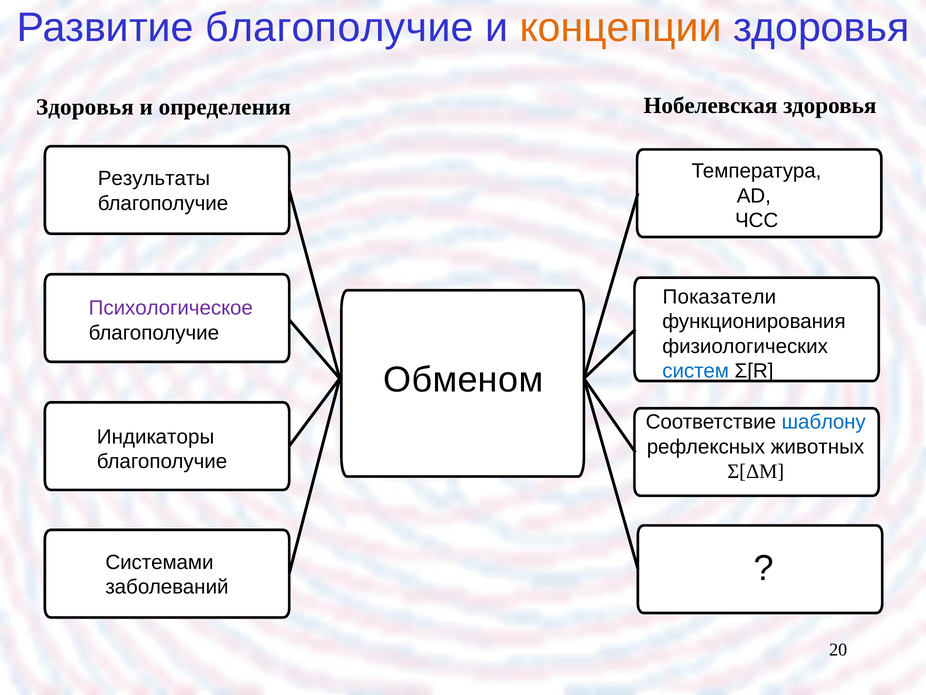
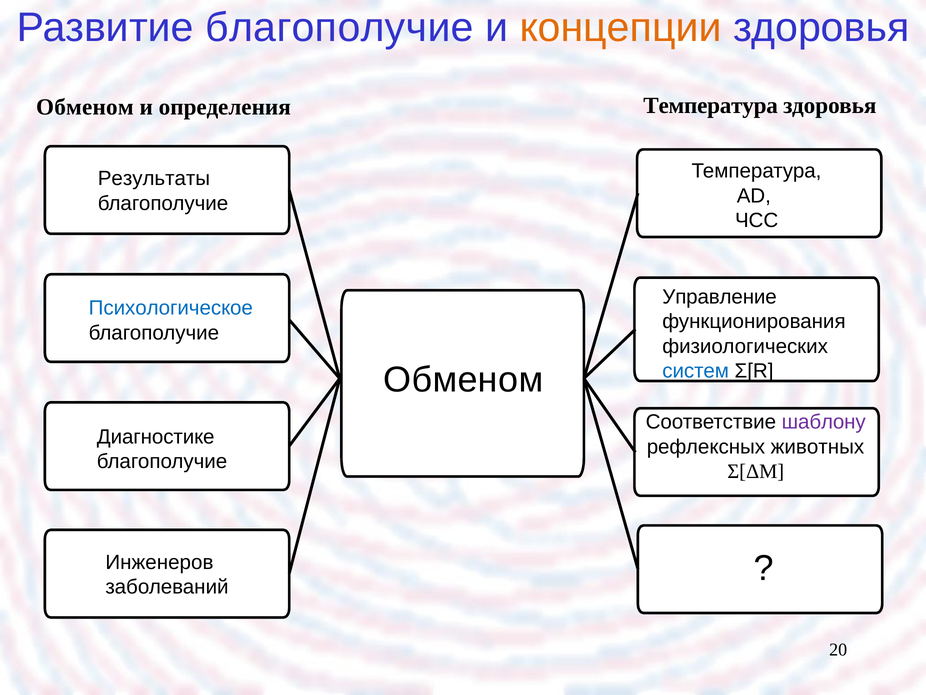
Здоровья at (85, 107): Здоровья -> Обменом
определения Нобелевская: Нобелевская -> Температура
Показатели: Показатели -> Управление
Психологическое colour: purple -> blue
шаблону colour: blue -> purple
Индикаторы: Индикаторы -> Диагностике
Системами: Системами -> Инженеров
